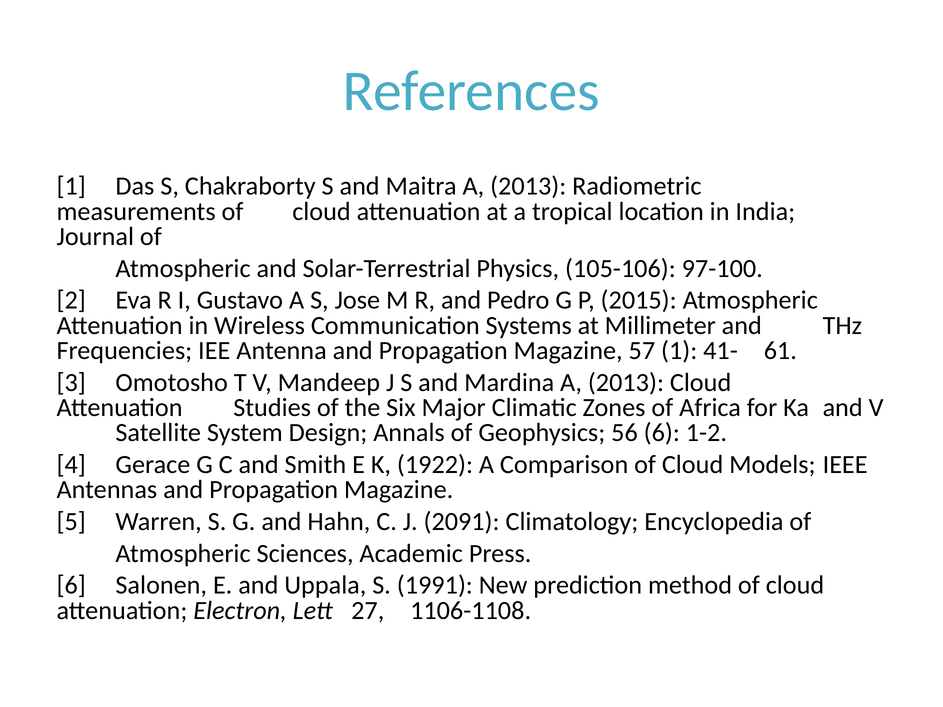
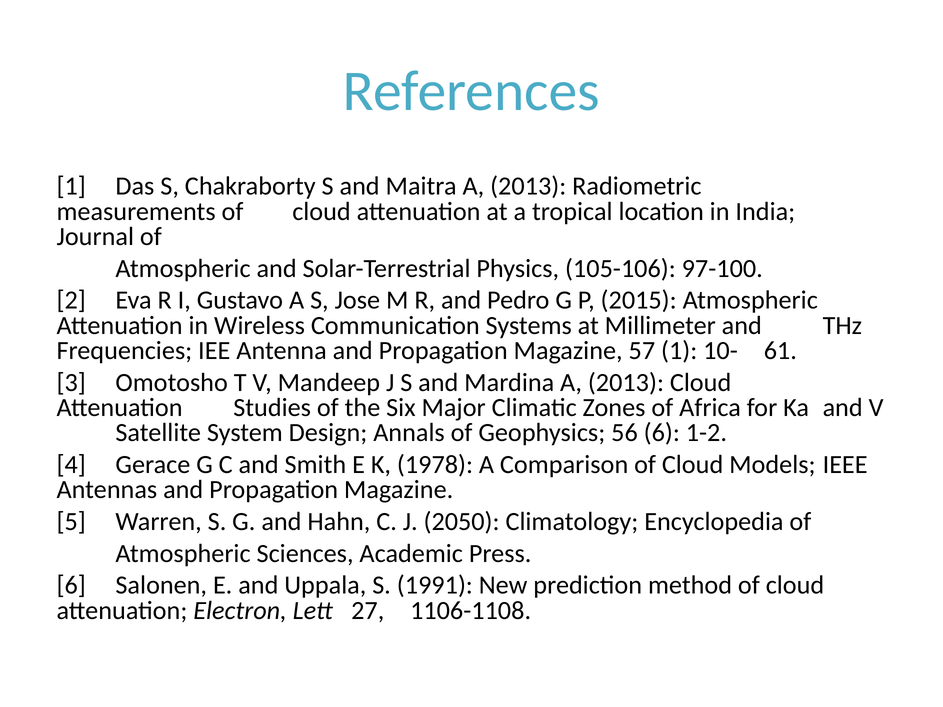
41-: 41- -> 10-
1922: 1922 -> 1978
2091: 2091 -> 2050
